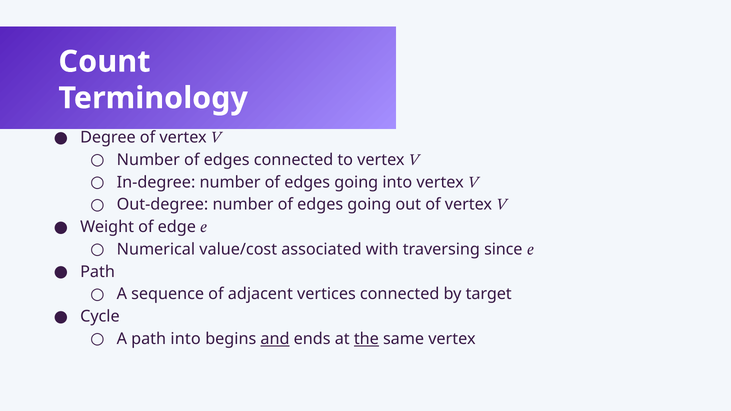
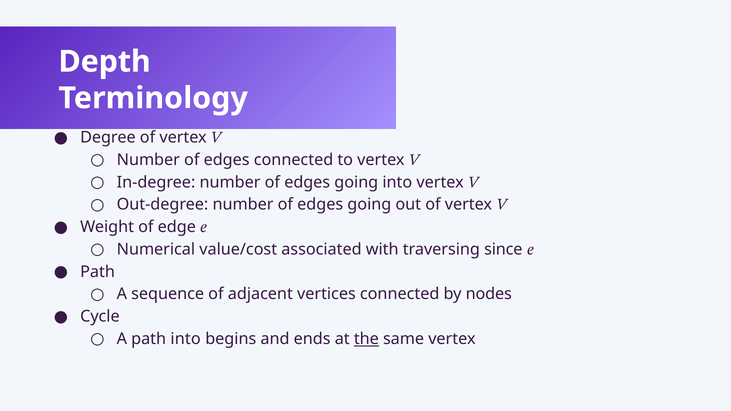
Count: Count -> Depth
target: target -> nodes
and underline: present -> none
